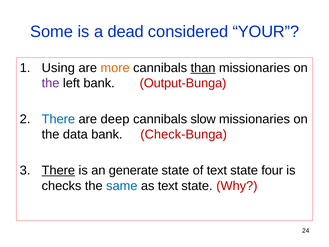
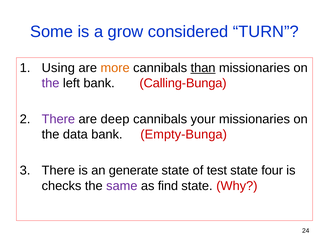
dead: dead -> grow
YOUR: YOUR -> TURN
Output-Bunga: Output-Bunga -> Calling-Bunga
There at (58, 119) colour: blue -> purple
slow: slow -> your
Check-Bunga: Check-Bunga -> Empty-Bunga
There at (58, 170) underline: present -> none
of text: text -> test
same colour: blue -> purple
as text: text -> find
